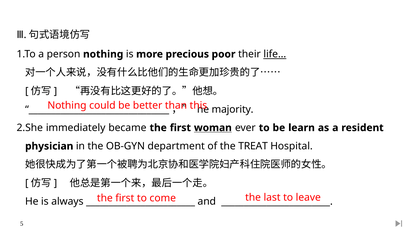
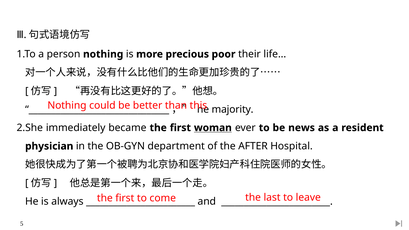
life underline: present -> none
learn: learn -> news
TREAT: TREAT -> AFTER
